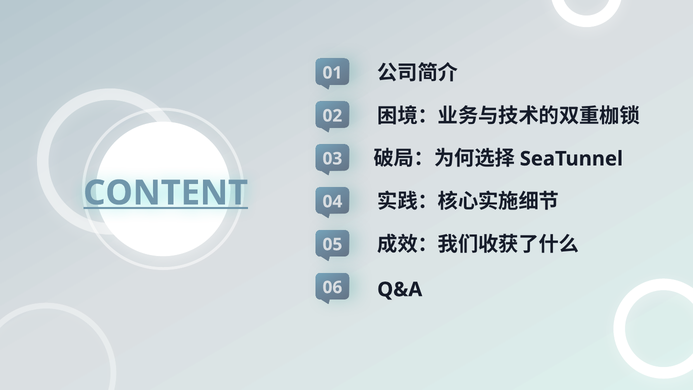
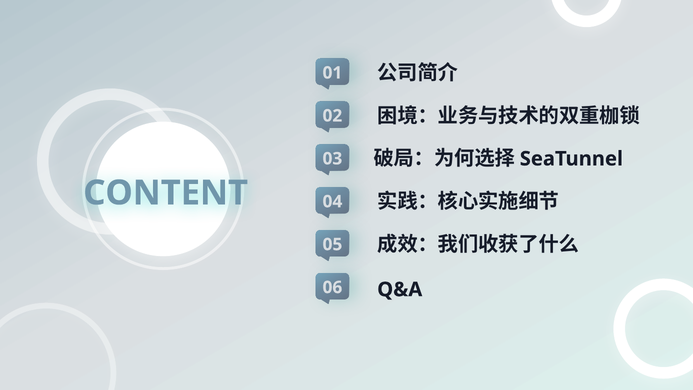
CONTENT underline: present -> none
